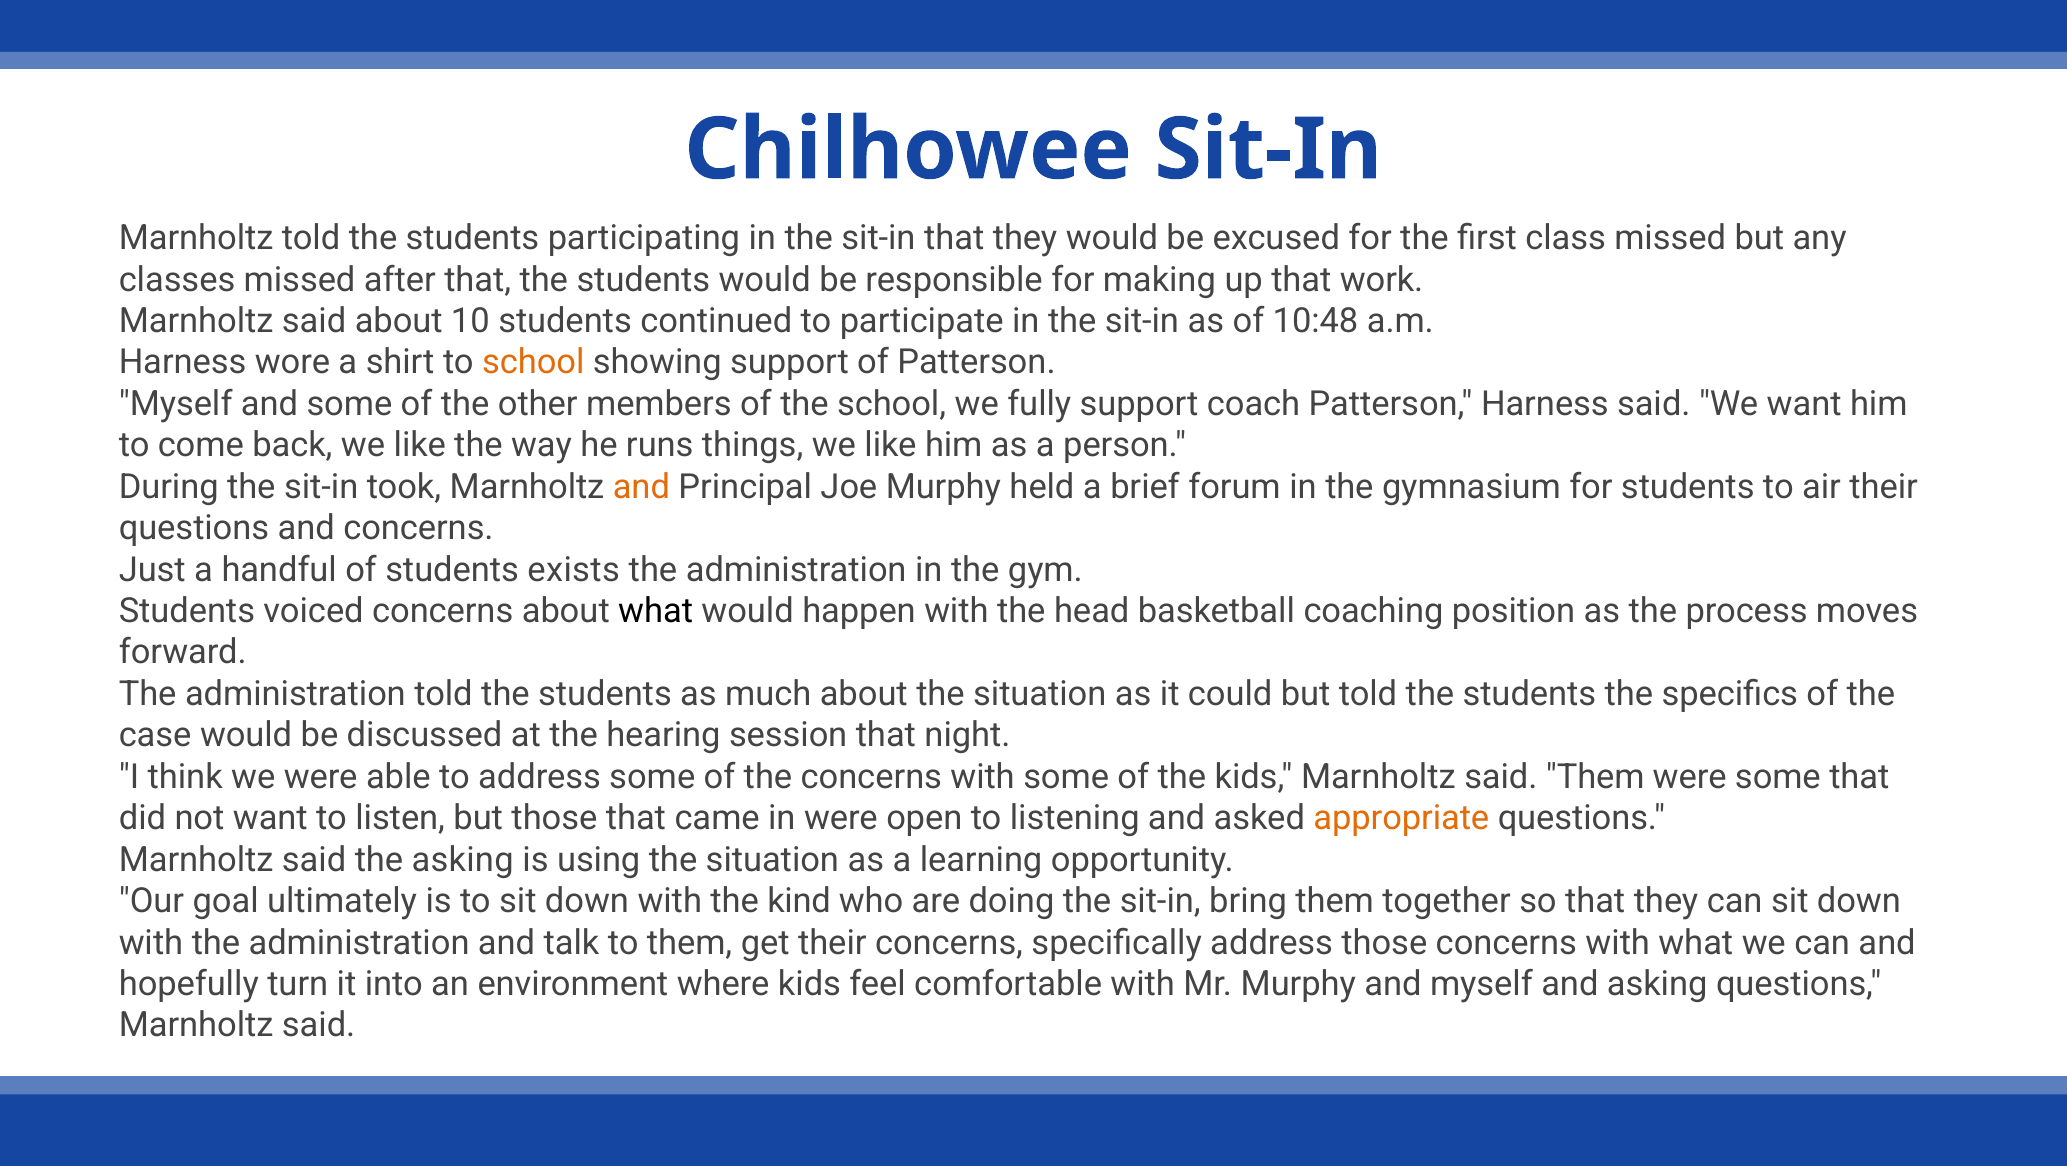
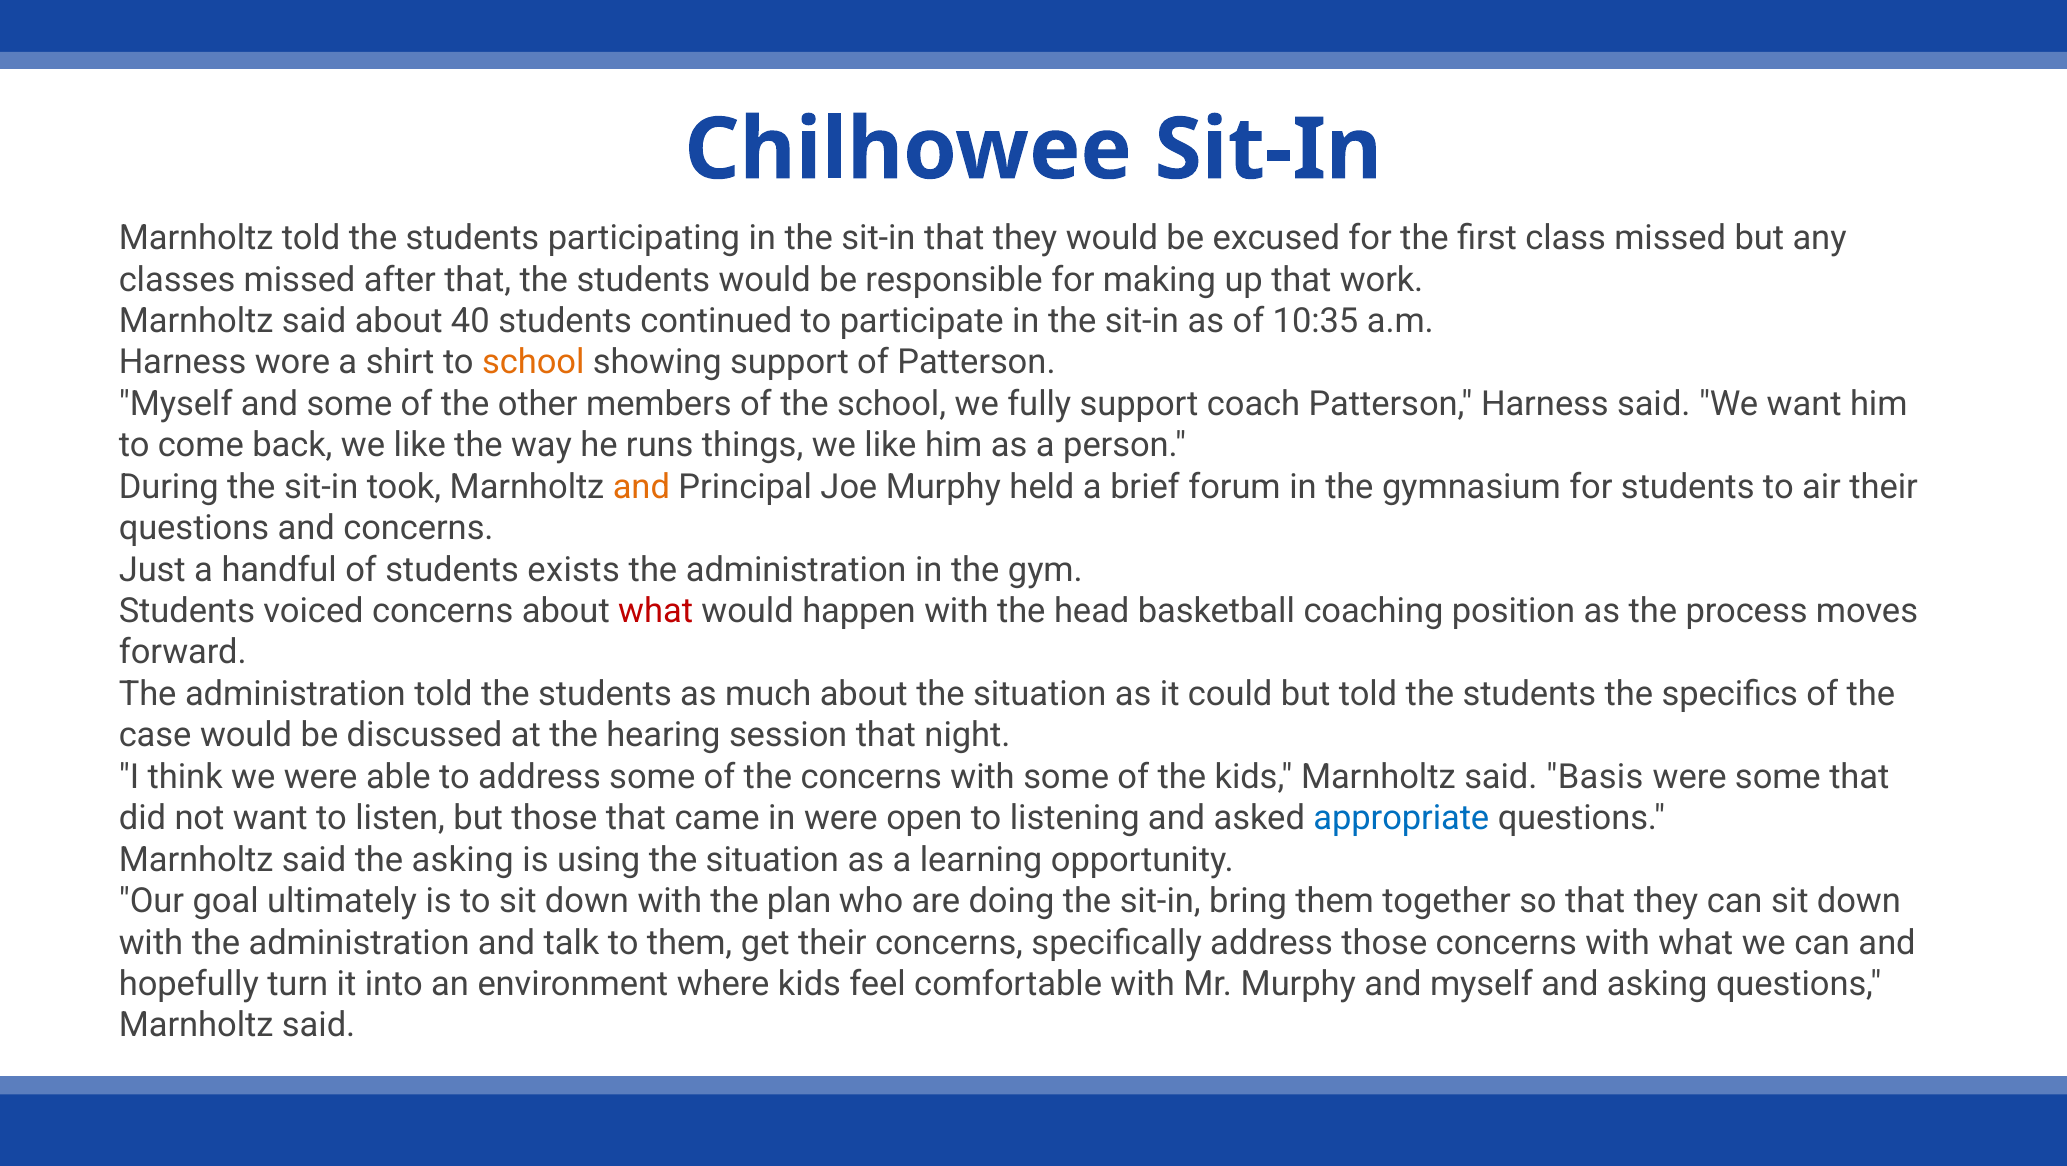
10: 10 -> 40
10:48: 10:48 -> 10:35
what at (656, 611) colour: black -> red
said Them: Them -> Basis
appropriate colour: orange -> blue
kind: kind -> plan
